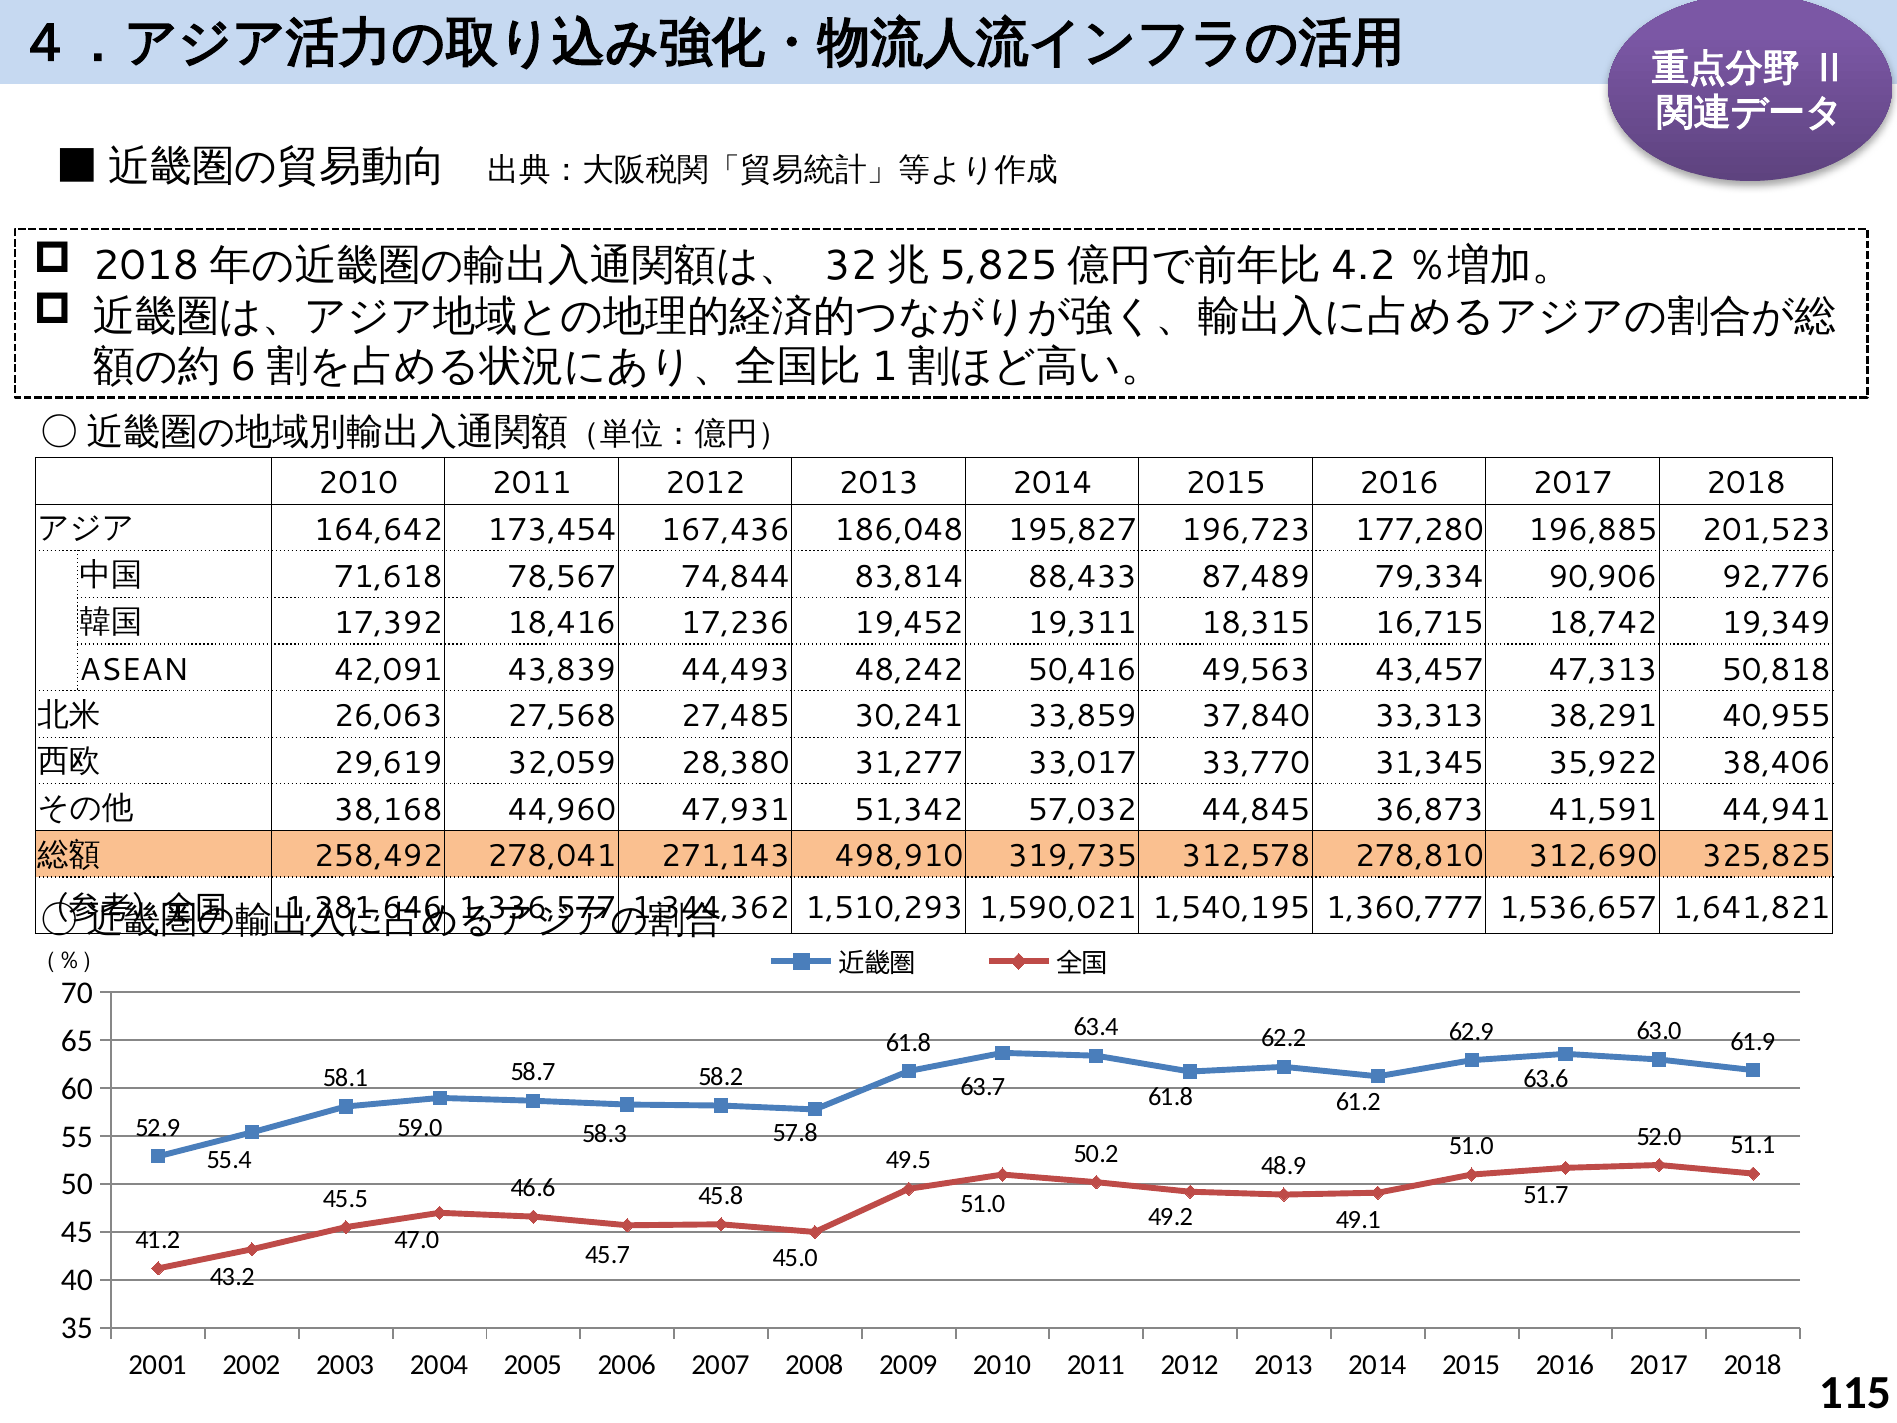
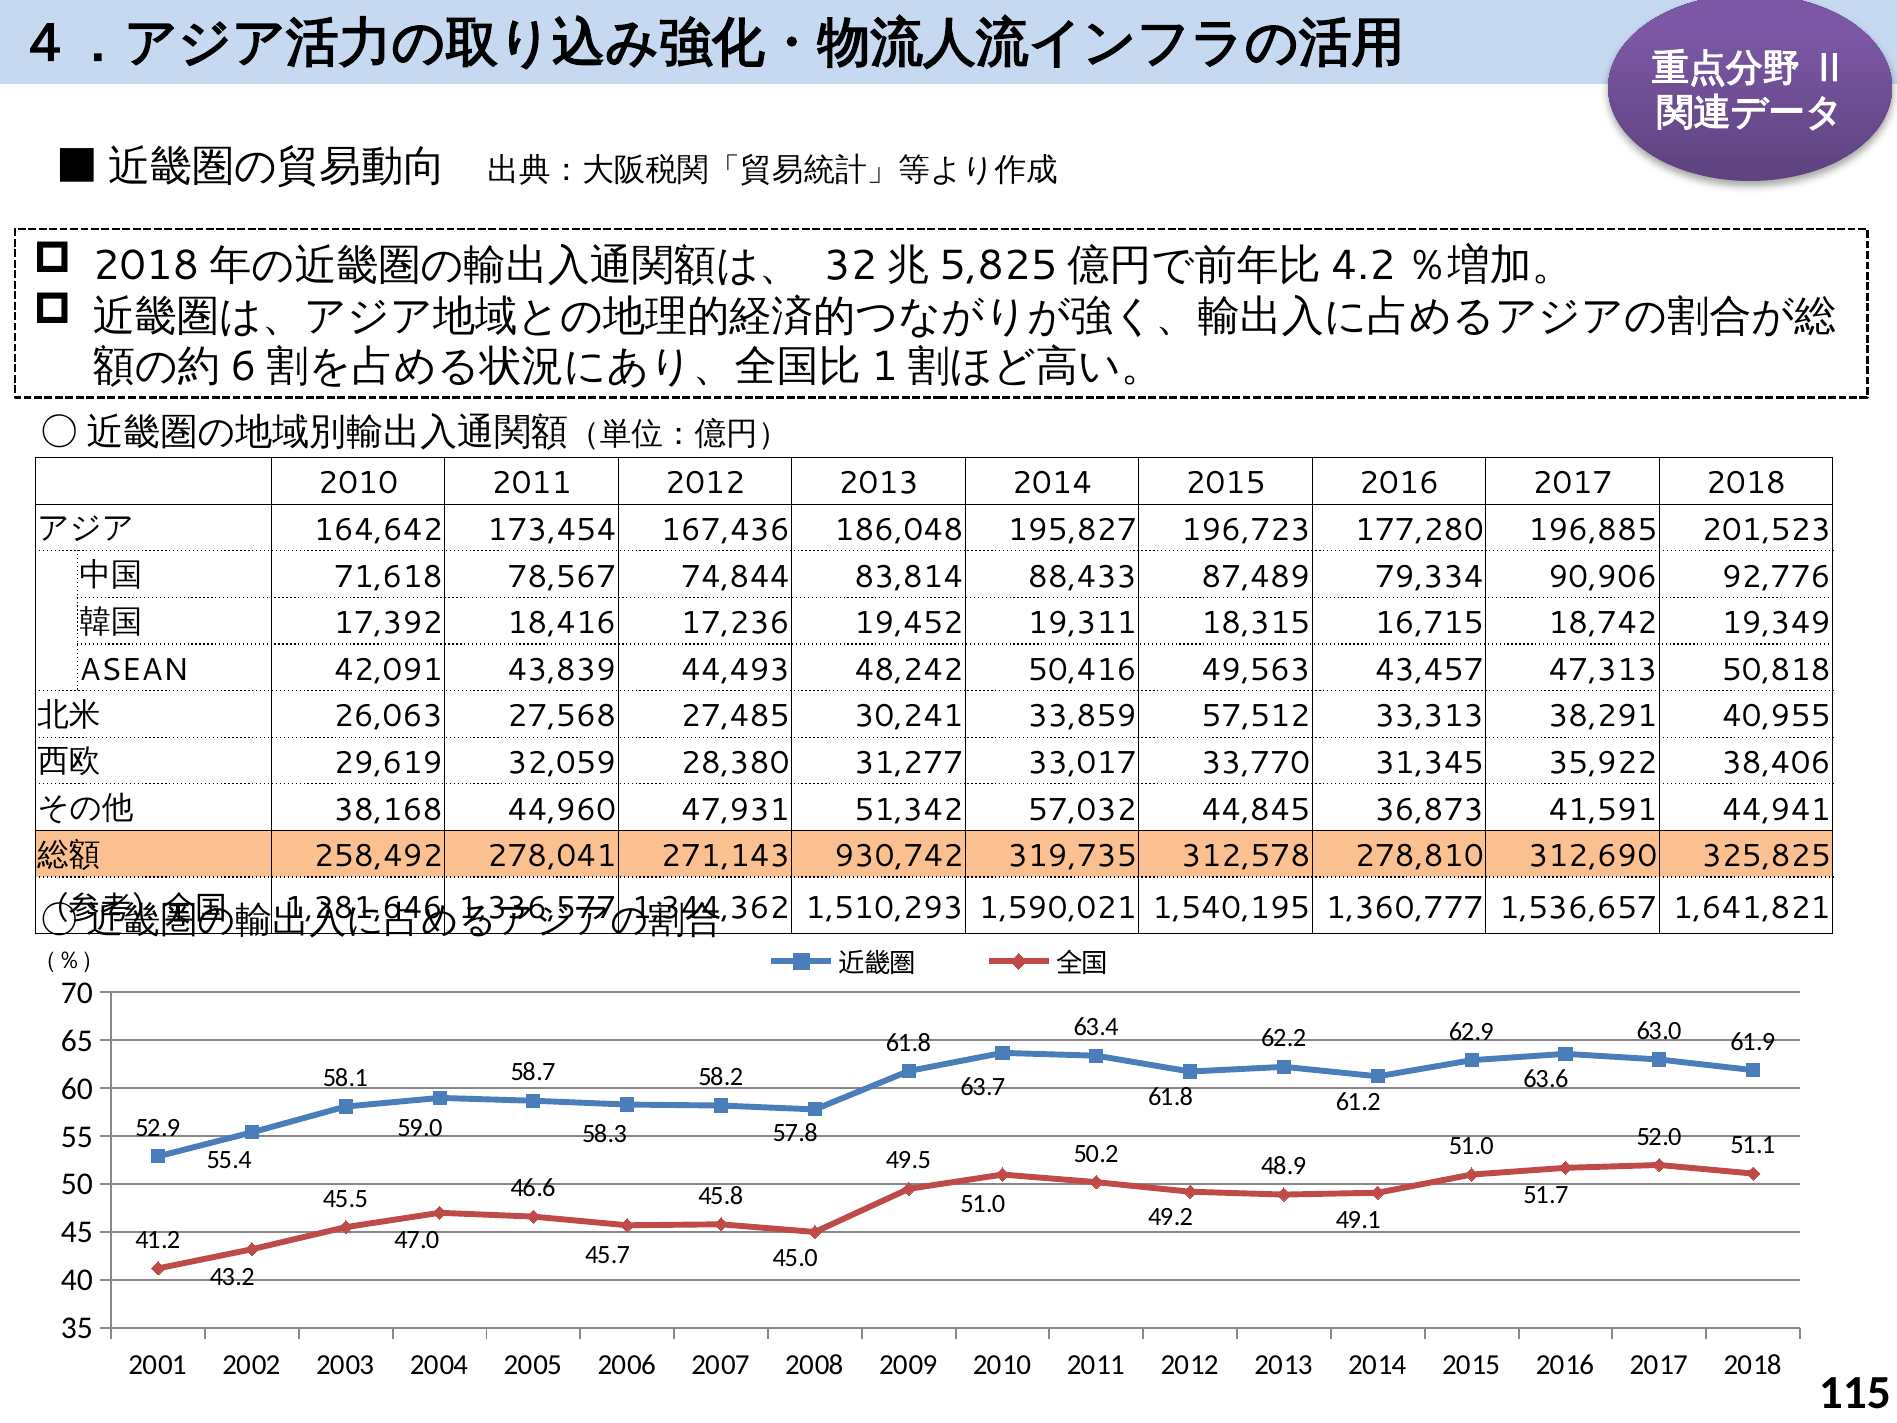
37,840: 37,840 -> 57,512
498,910: 498,910 -> 930,742
